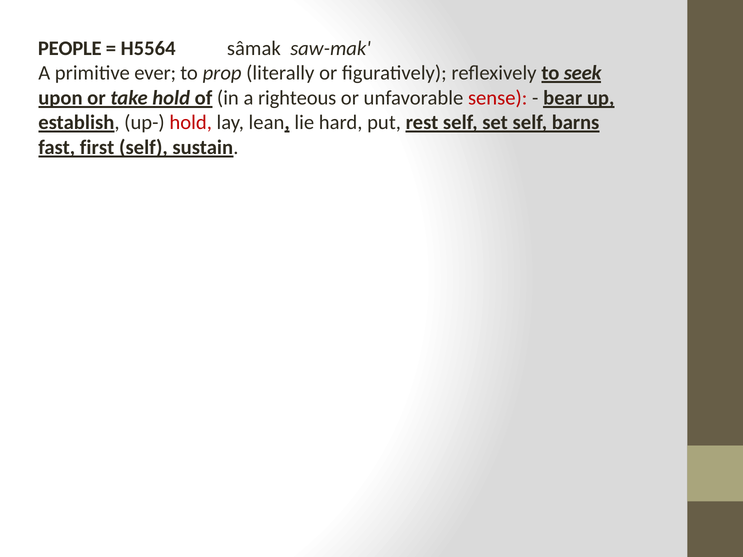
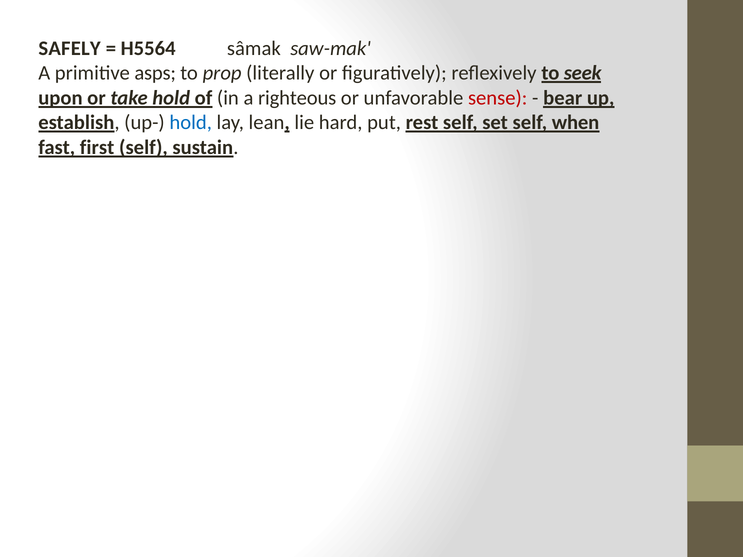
PEOPLE: PEOPLE -> SAFELY
ever: ever -> asps
hold at (191, 123) colour: red -> blue
barns: barns -> when
